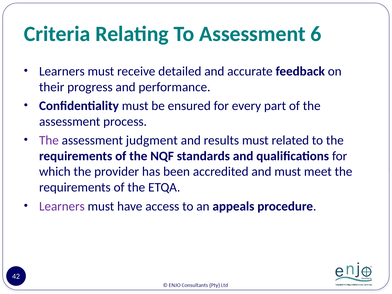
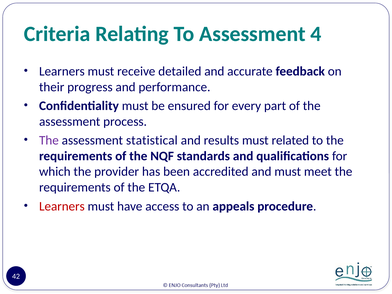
6: 6 -> 4
judgment: judgment -> statistical
Learners at (62, 206) colour: purple -> red
